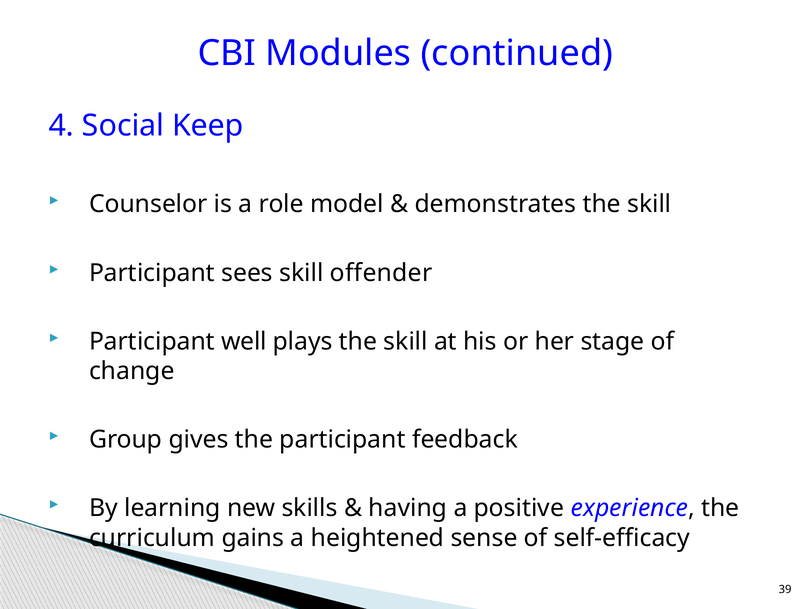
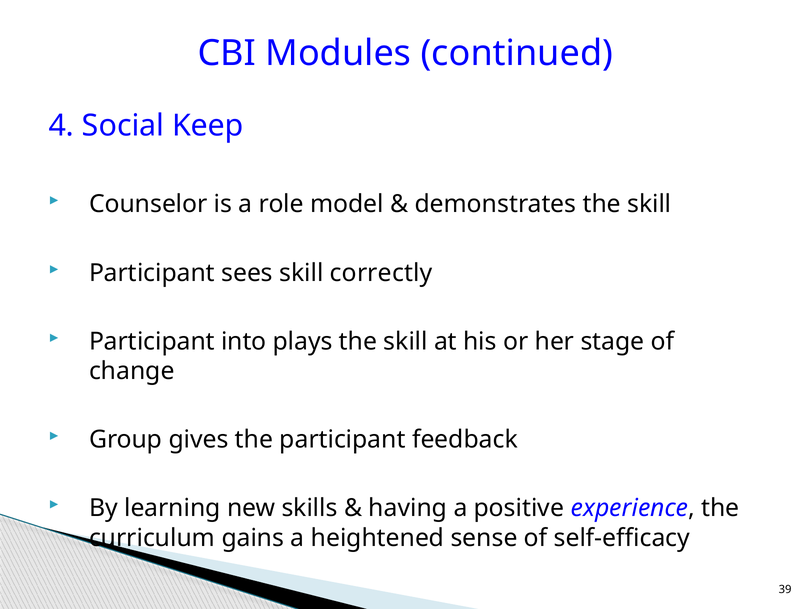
offender: offender -> correctly
well: well -> into
